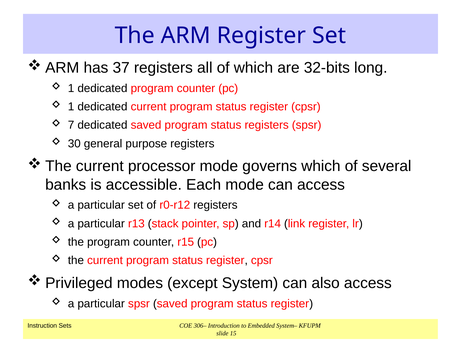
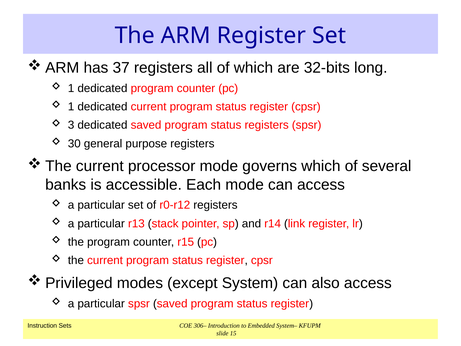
7: 7 -> 3
